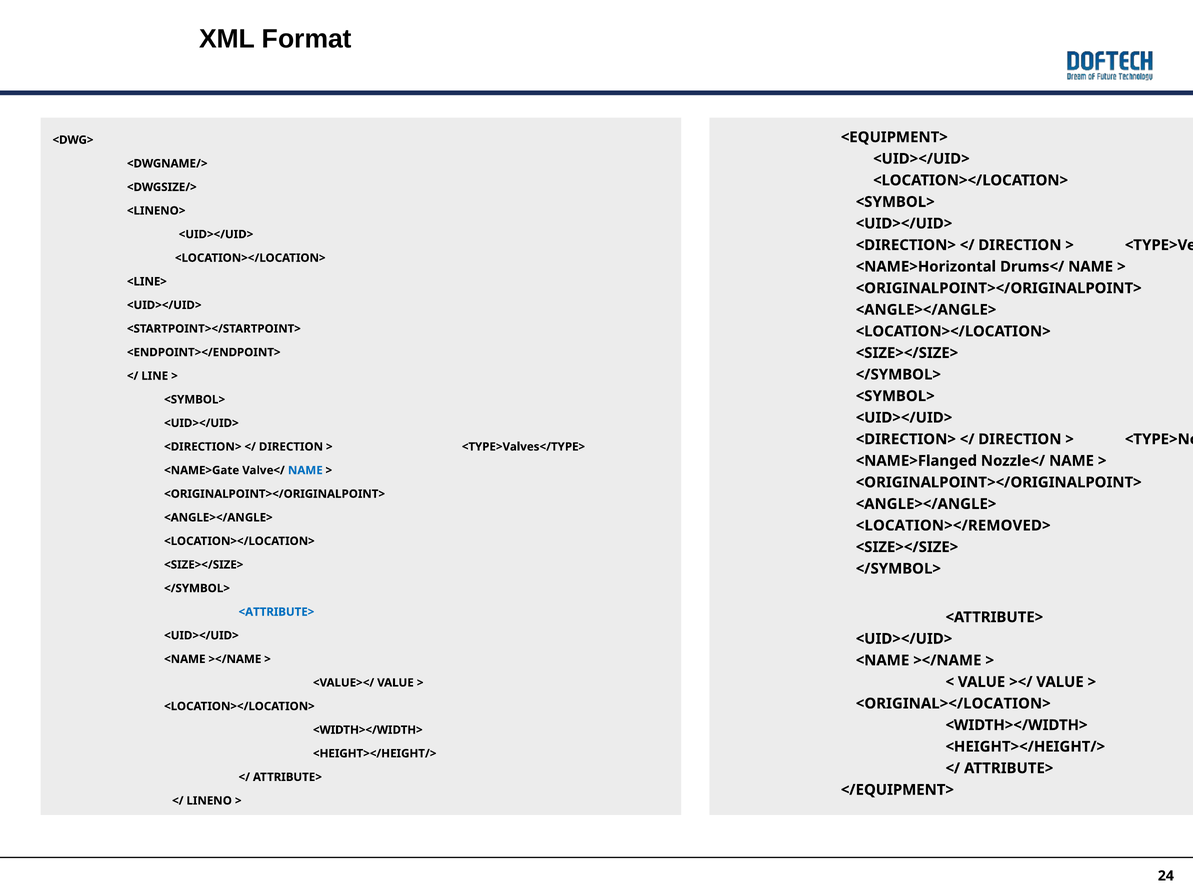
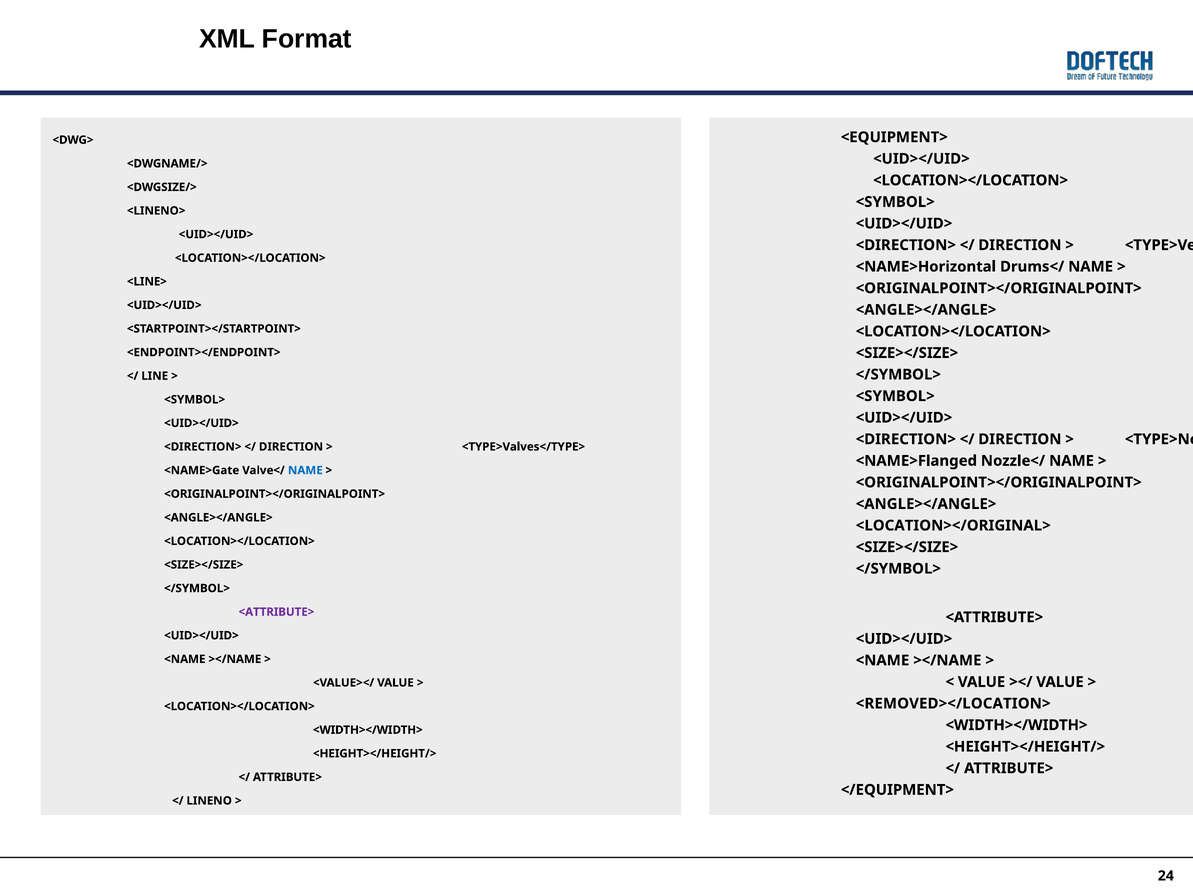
<LOCATION></REMOVED>: <LOCATION></REMOVED> -> <LOCATION></ORIGINAL>
<ATTRIBUTE> at (276, 612) colour: blue -> purple
<ORIGINAL></LOCATION>: <ORIGINAL></LOCATION> -> <REMOVED></LOCATION>
